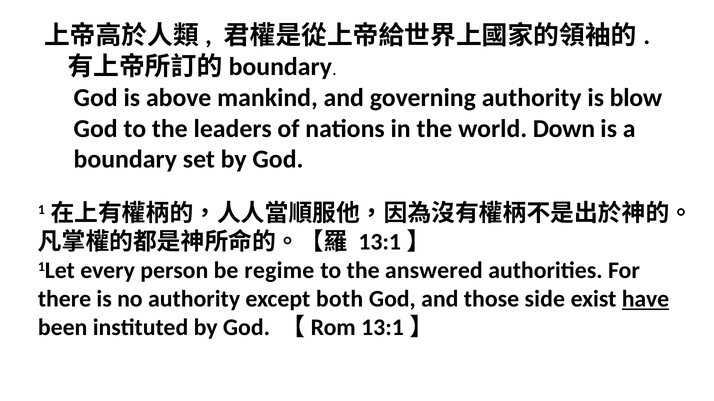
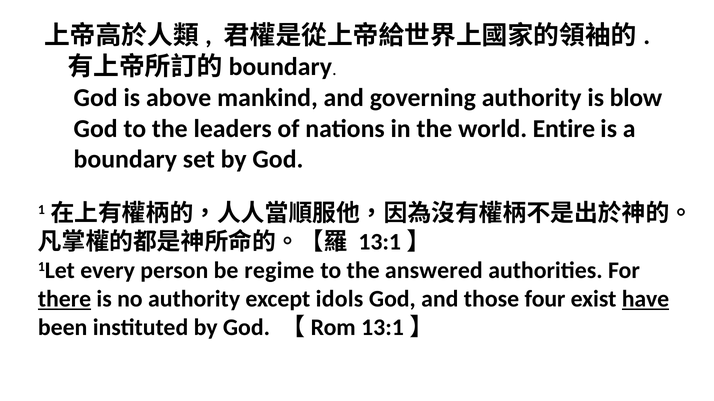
Down: Down -> Entire
there underline: none -> present
both: both -> idols
side: side -> four
